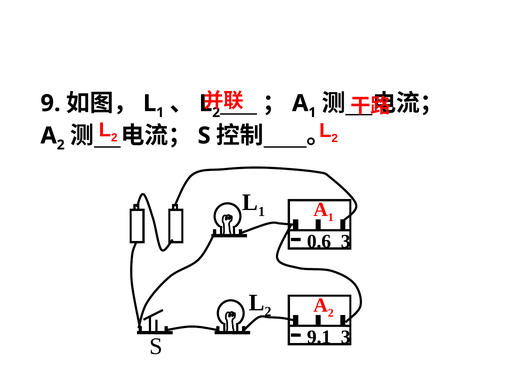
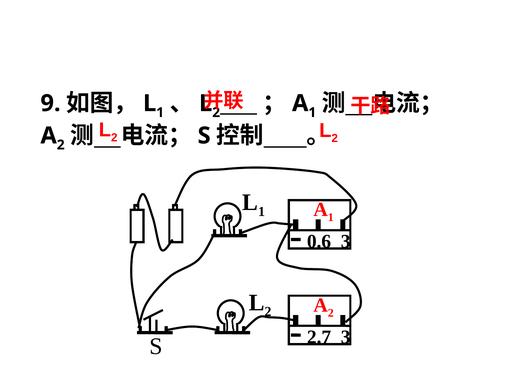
9.1: 9.1 -> 2.7
